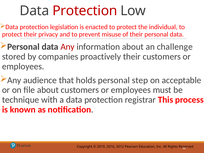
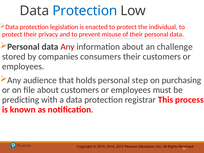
Protection at (85, 11) colour: red -> blue
proactively: proactively -> consumers
acceptable: acceptable -> purchasing
technique: technique -> predicting
